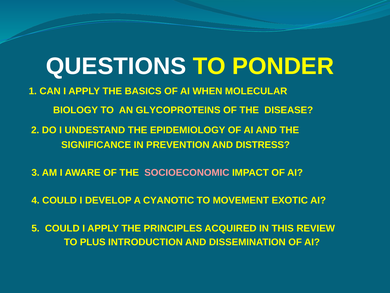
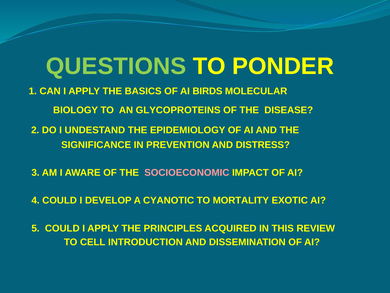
QUESTIONS colour: white -> light green
WHEN: WHEN -> BIRDS
MOVEMENT: MOVEMENT -> MORTALITY
PLUS: PLUS -> CELL
